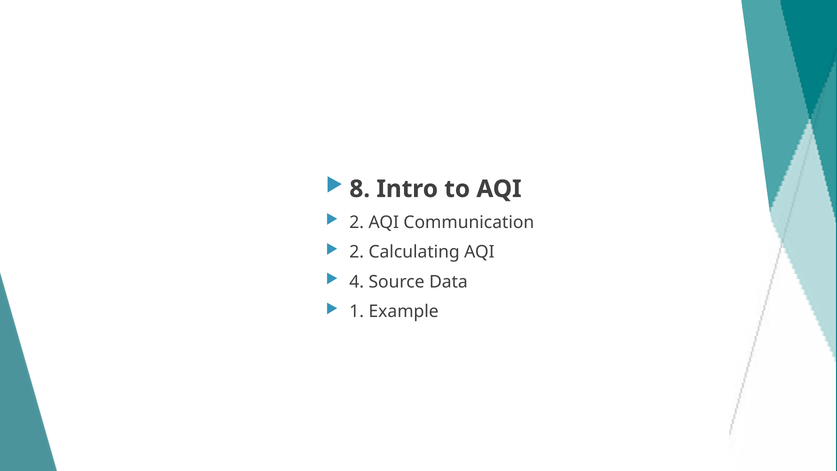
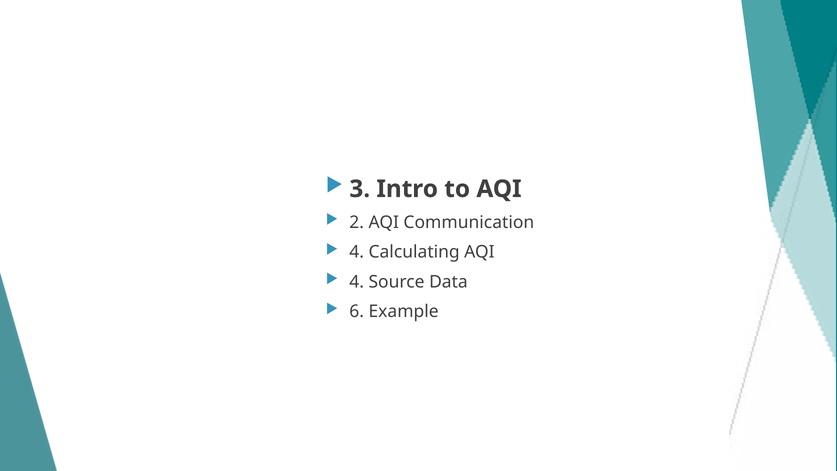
8: 8 -> 3
2 at (357, 252): 2 -> 4
1: 1 -> 6
